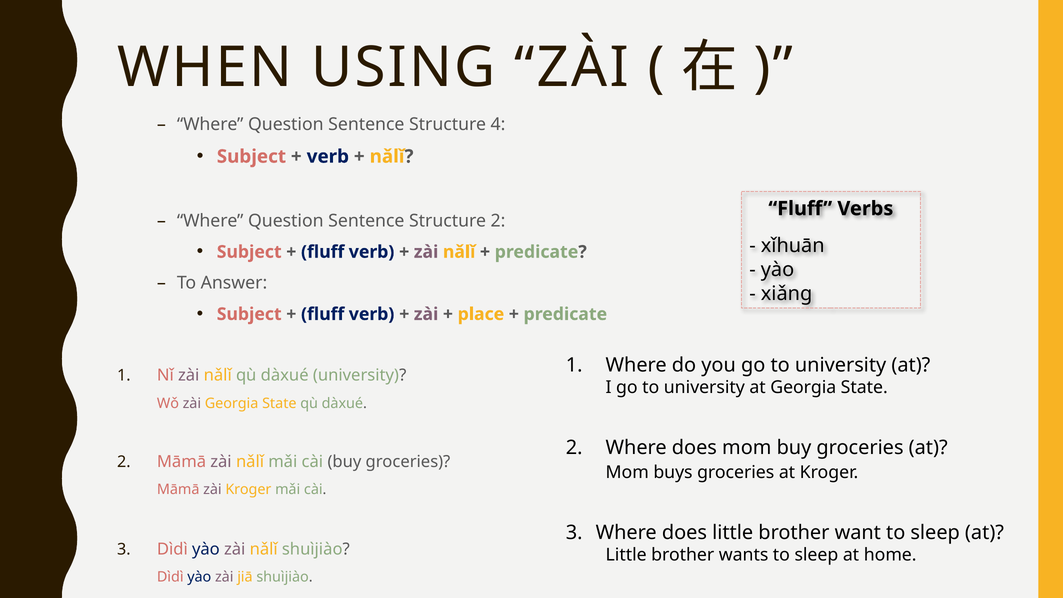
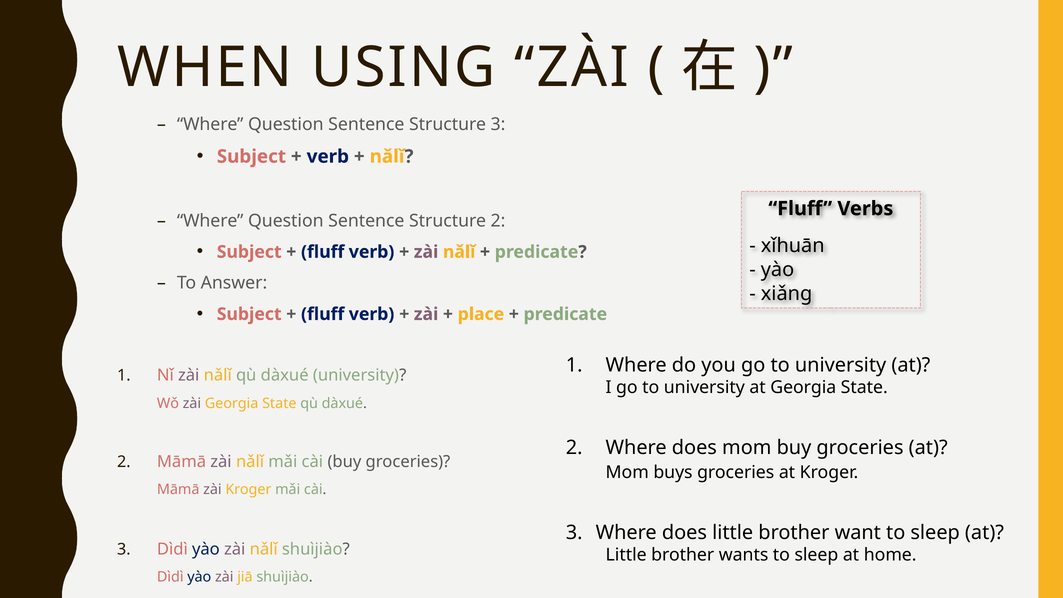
Structure 4: 4 -> 3
